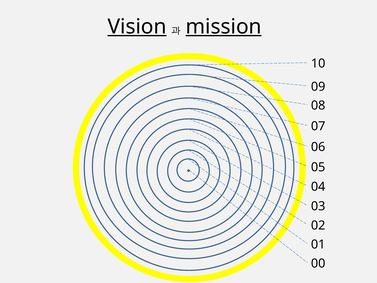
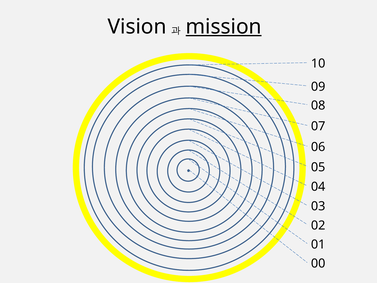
Vision underline: present -> none
